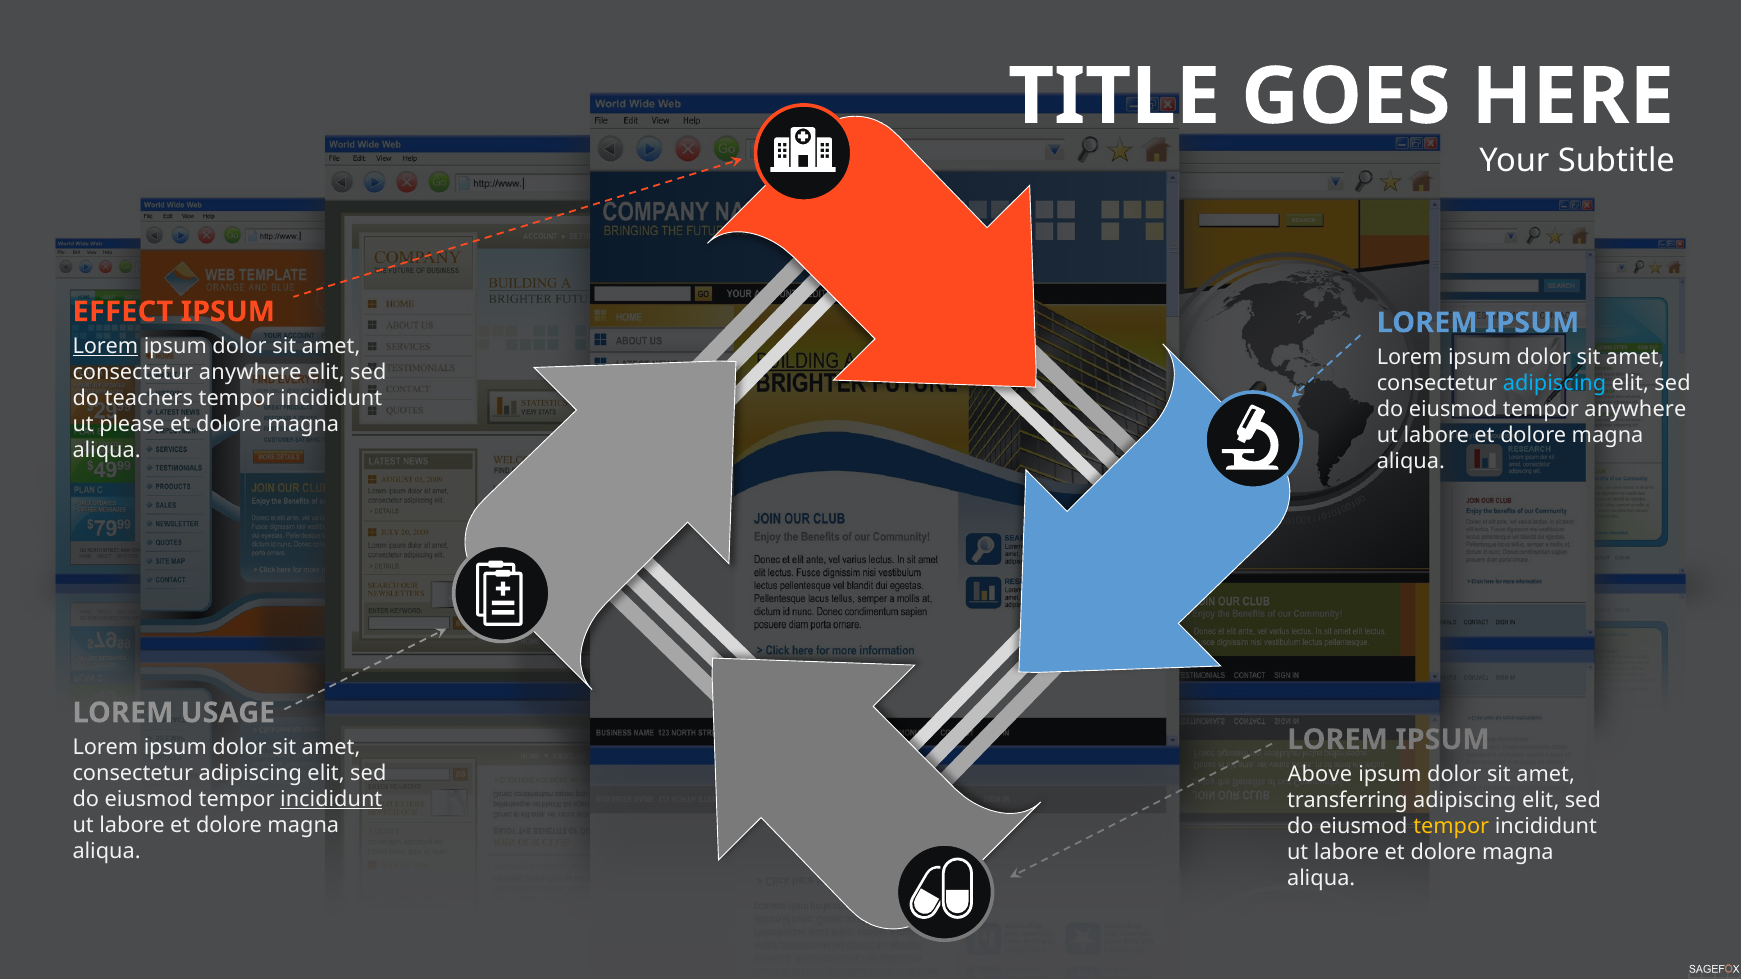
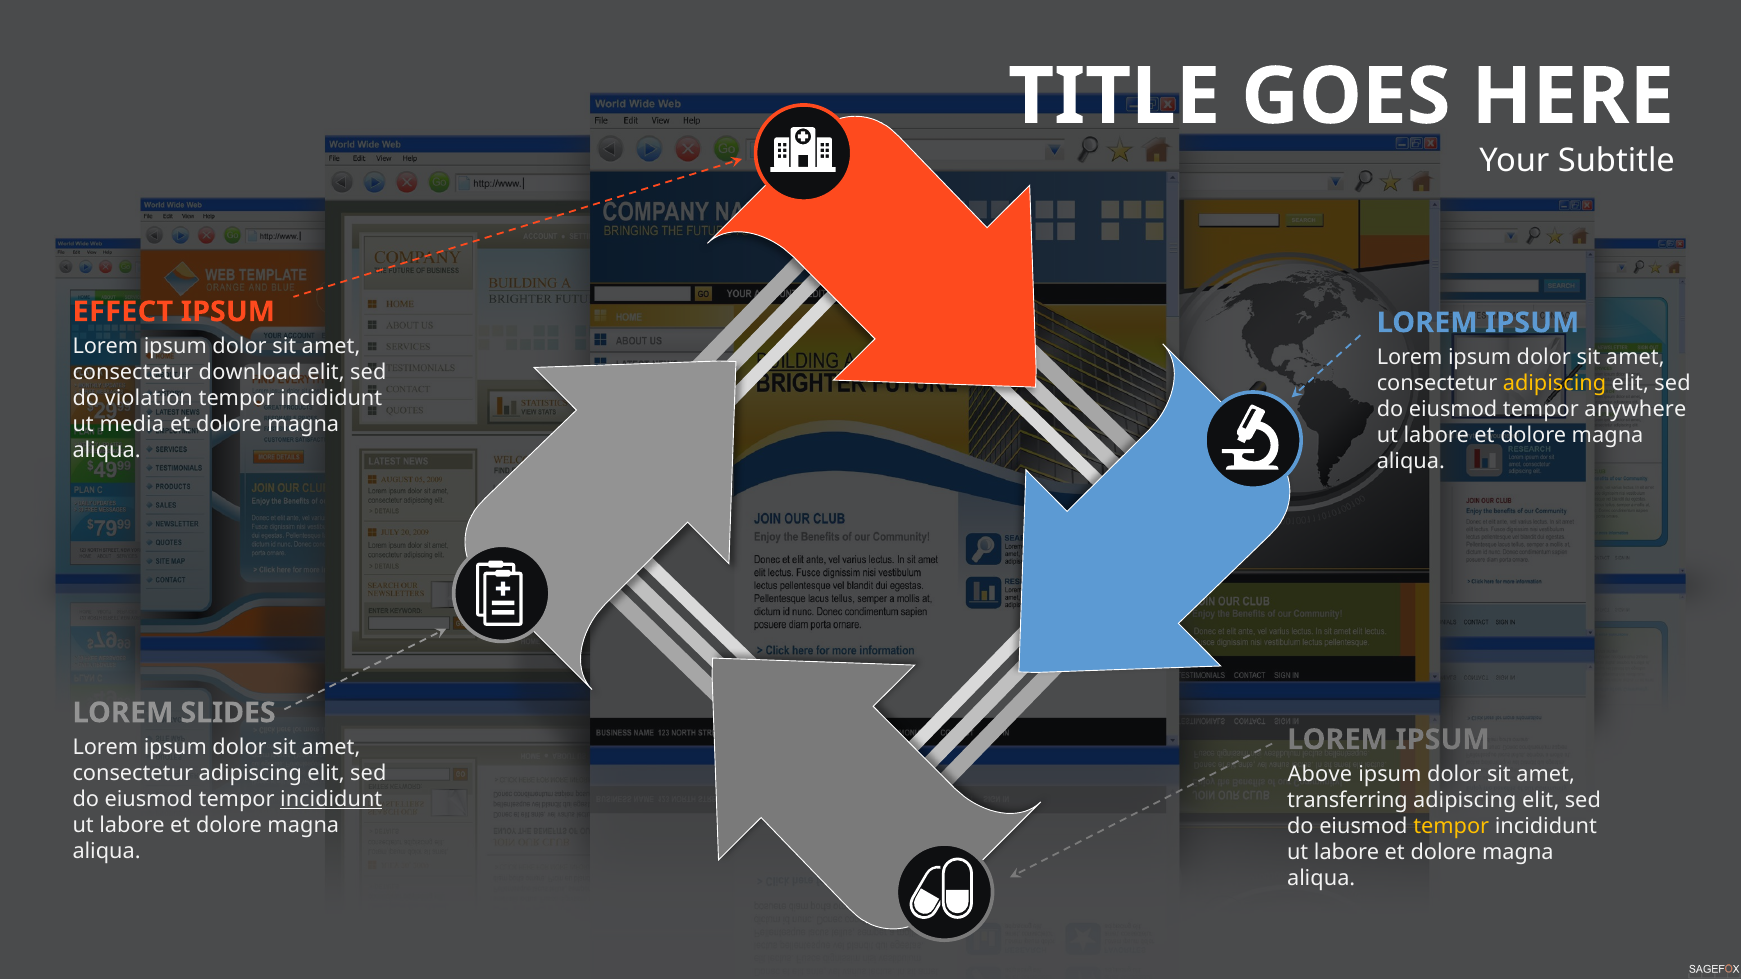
Lorem at (105, 346) underline: present -> none
consectetur anywhere: anywhere -> download
adipiscing at (1554, 383) colour: light blue -> yellow
teachers: teachers -> violation
please: please -> media
USAGE: USAGE -> SLIDES
